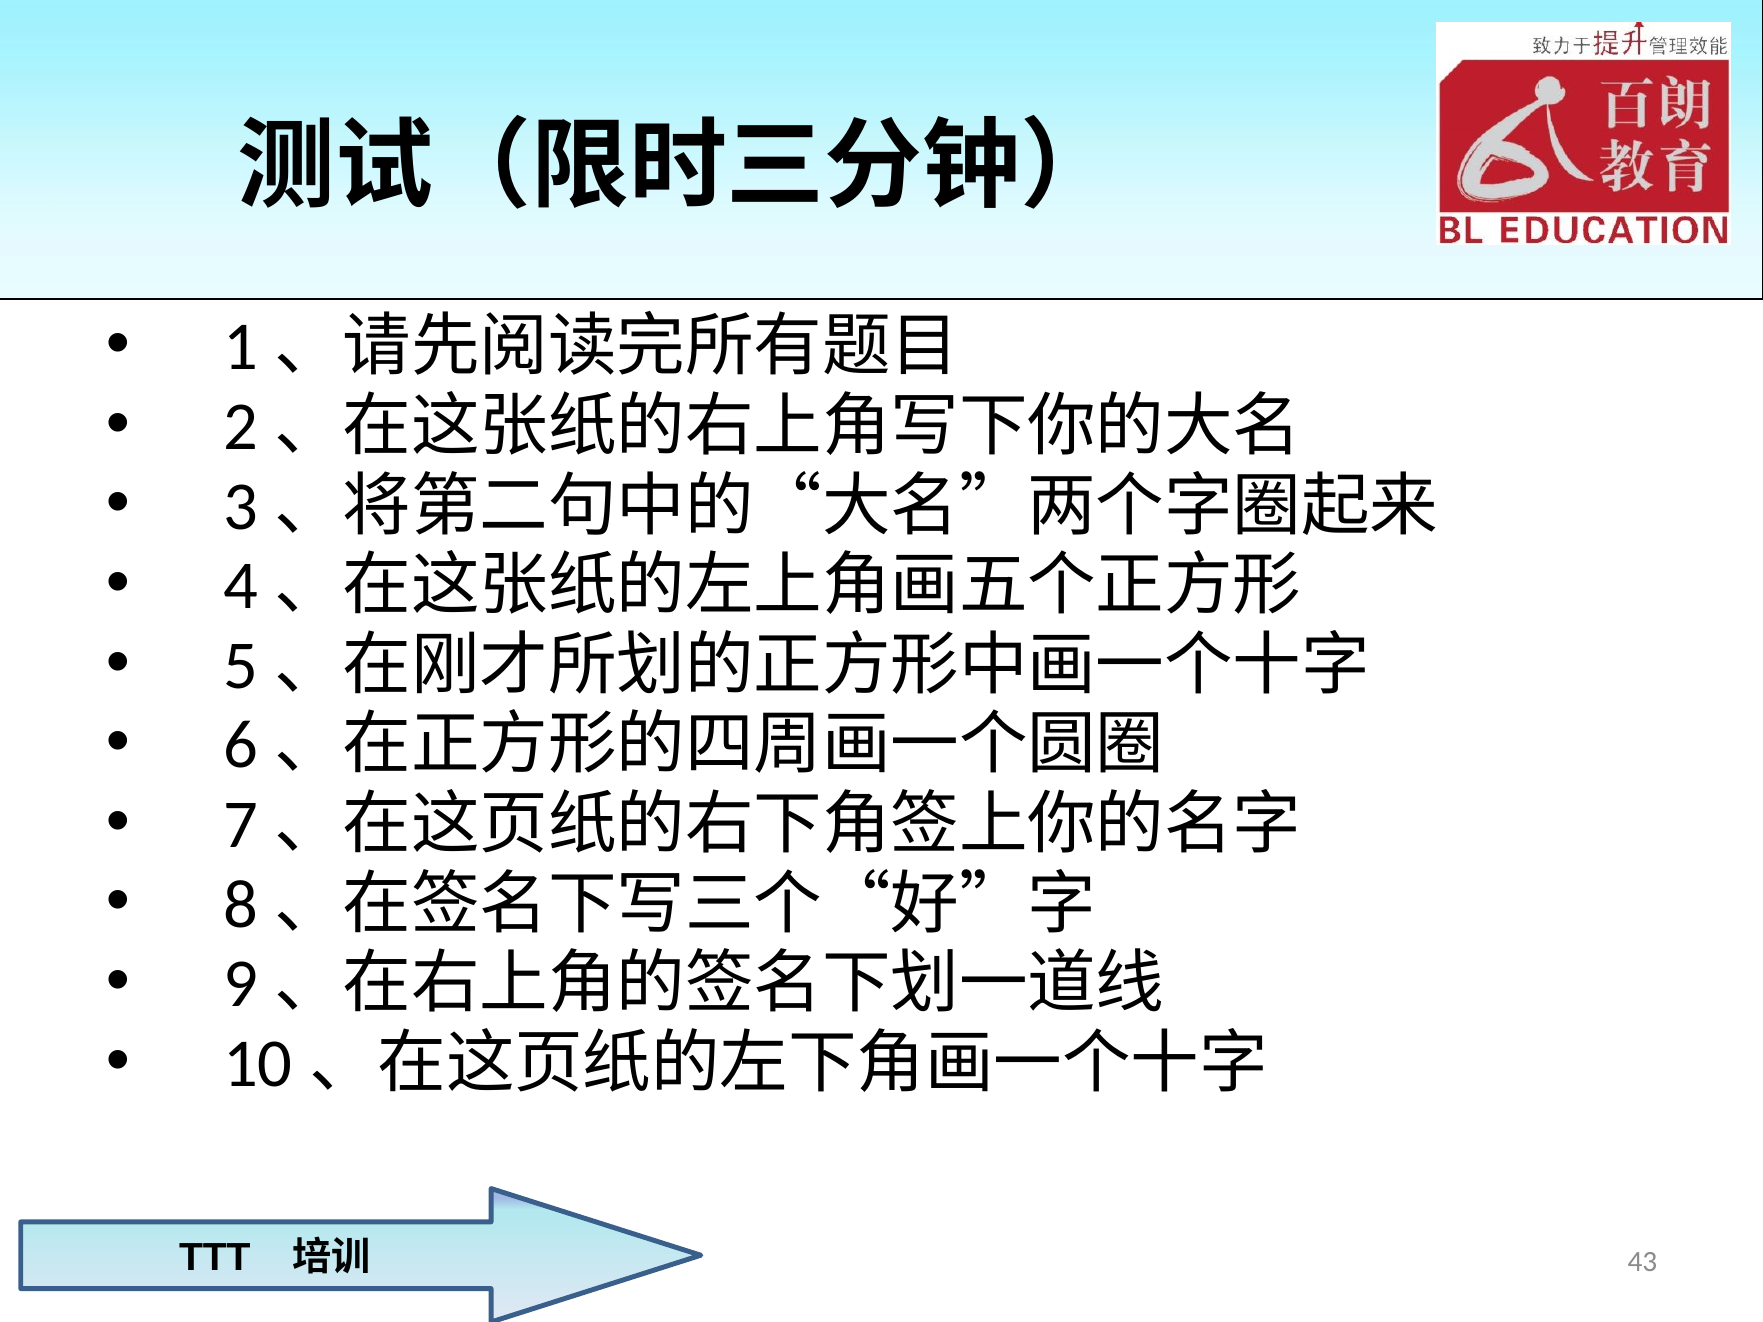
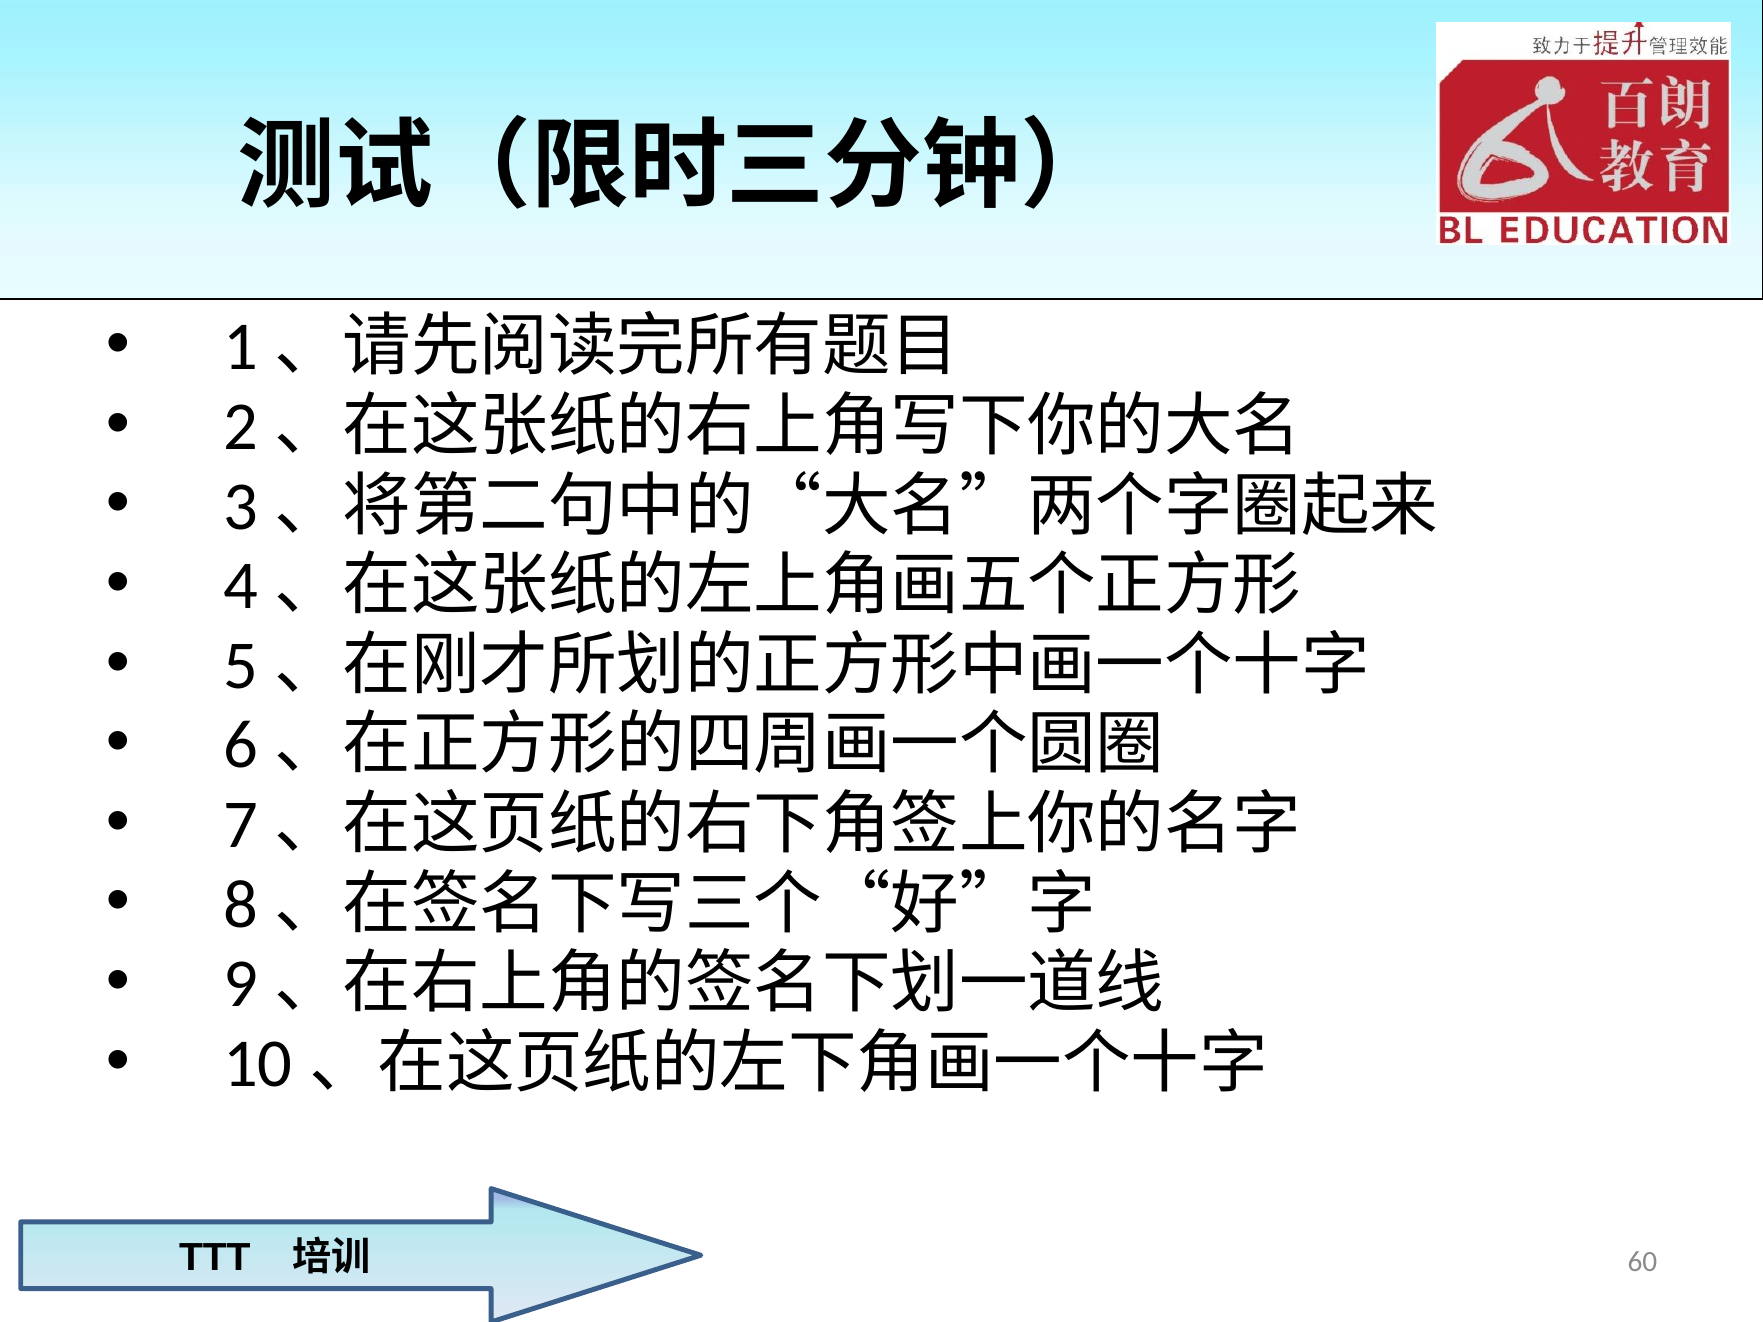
43: 43 -> 60
